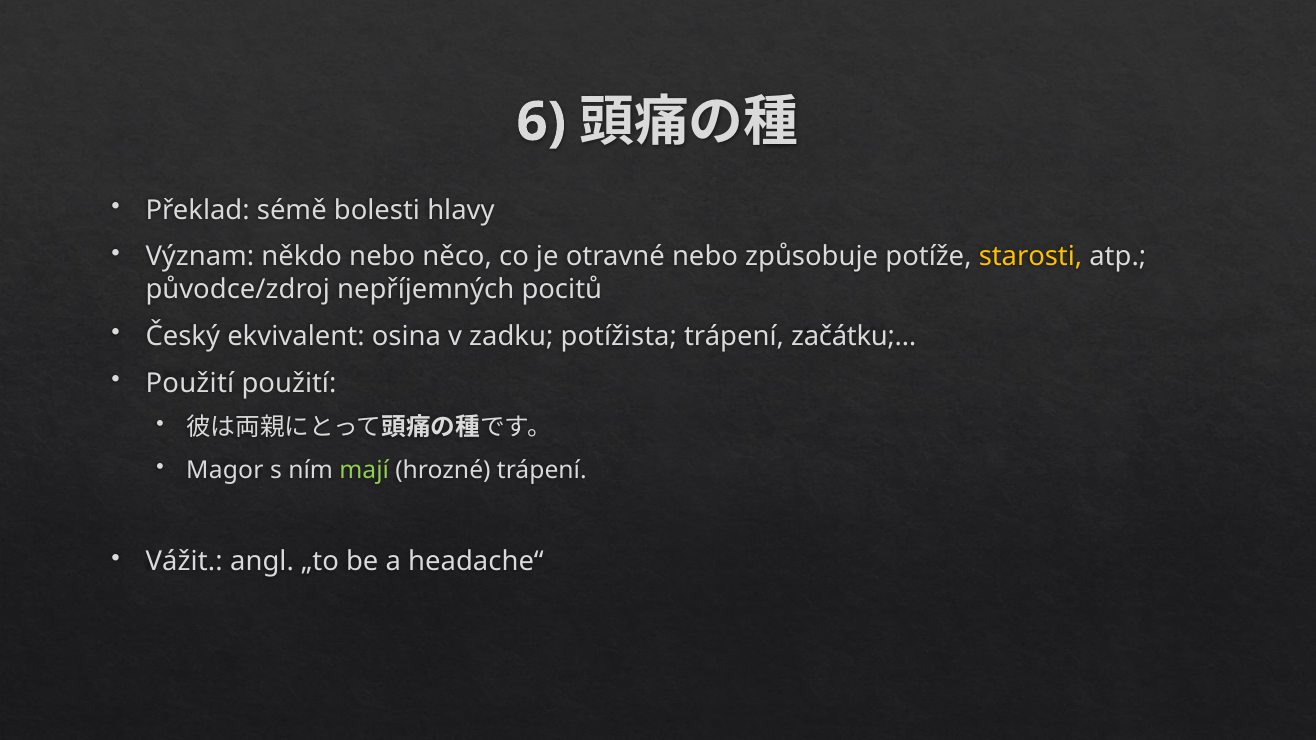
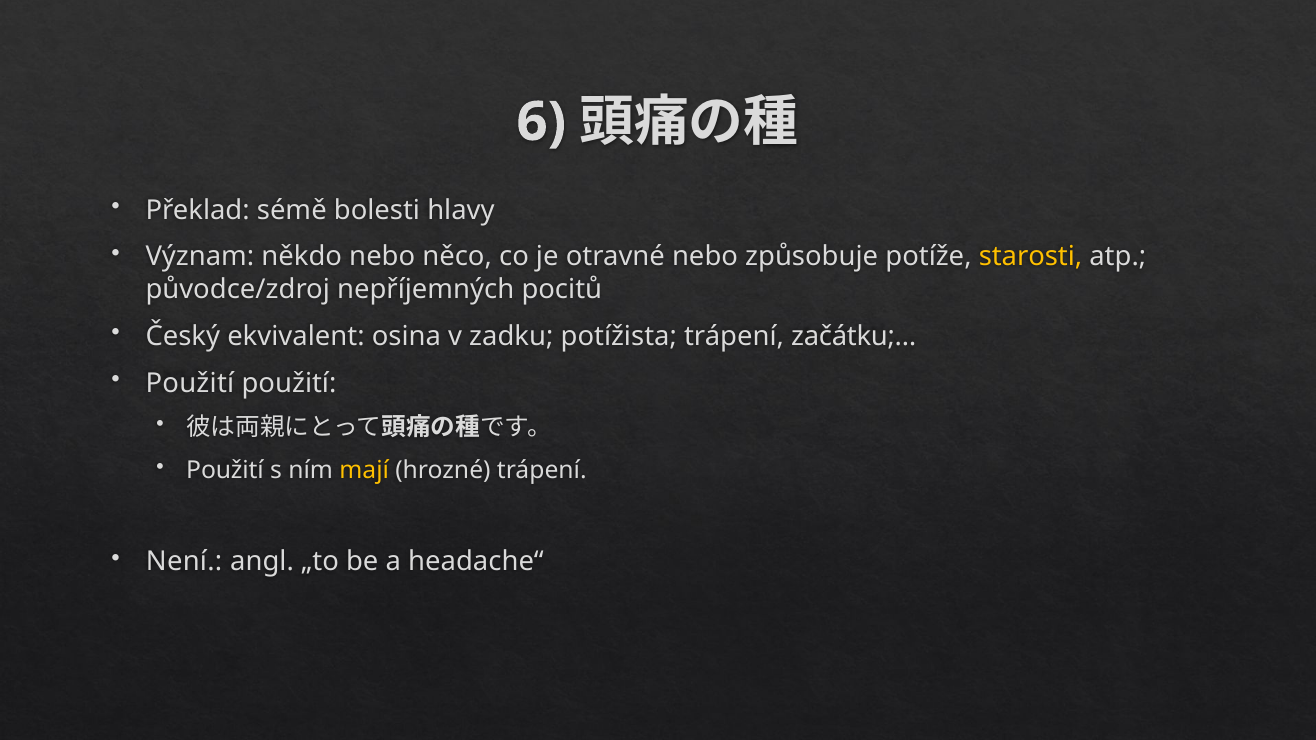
Magor at (225, 470): Magor -> Použití
mají colour: light green -> yellow
Vážit: Vážit -> Není
